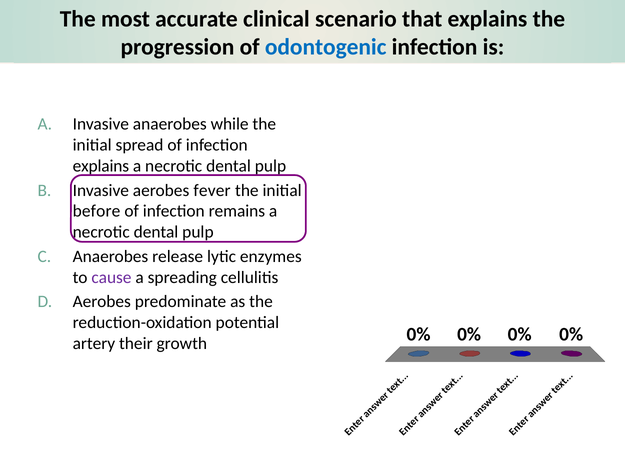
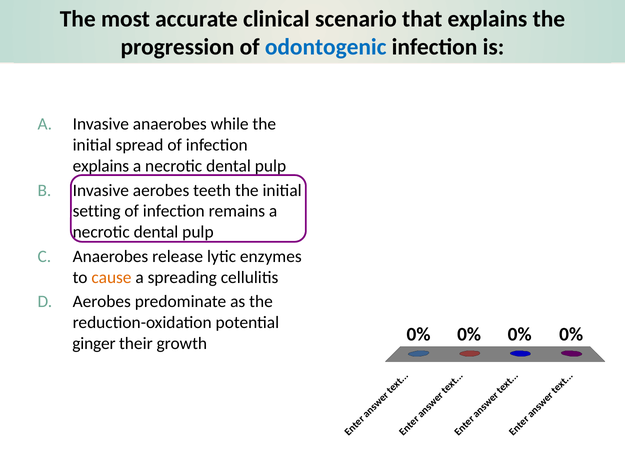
fever: fever -> teeth
before: before -> setting
cause colour: purple -> orange
artery: artery -> ginger
